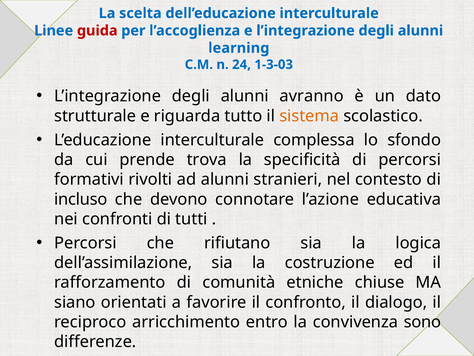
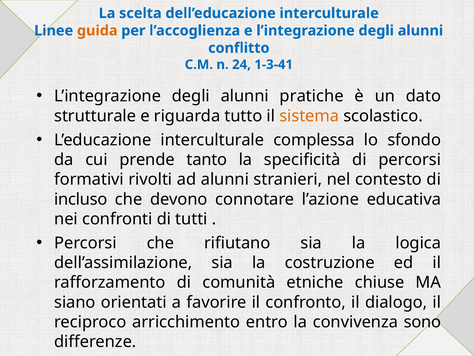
guida colour: red -> orange
learning: learning -> conflitto
1-3-03: 1-3-03 -> 1-3-41
avranno: avranno -> pratiche
trova: trova -> tanto
